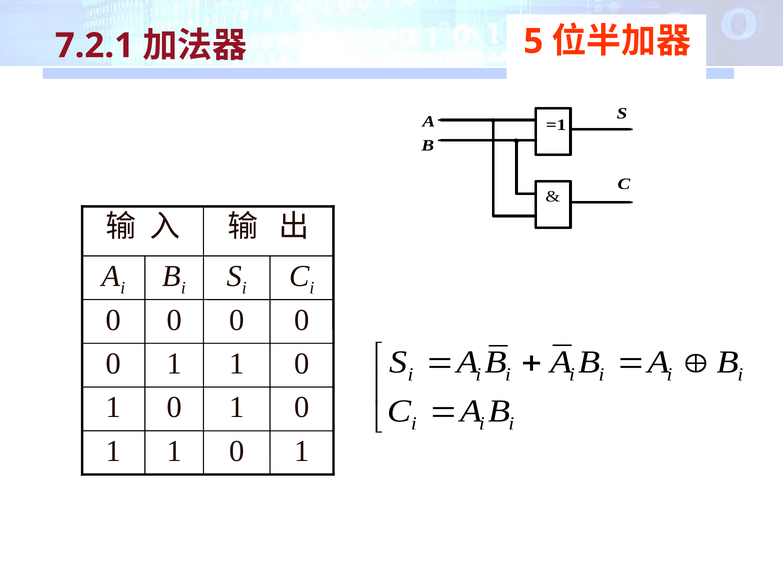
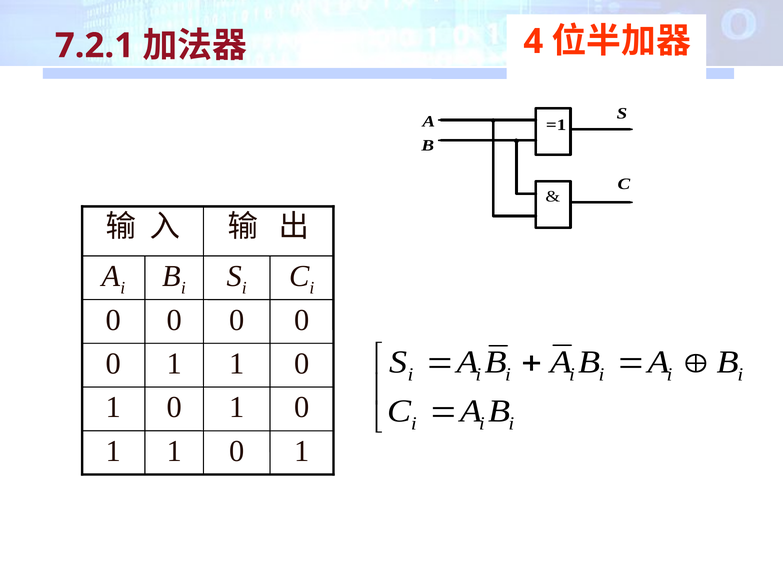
5: 5 -> 4
